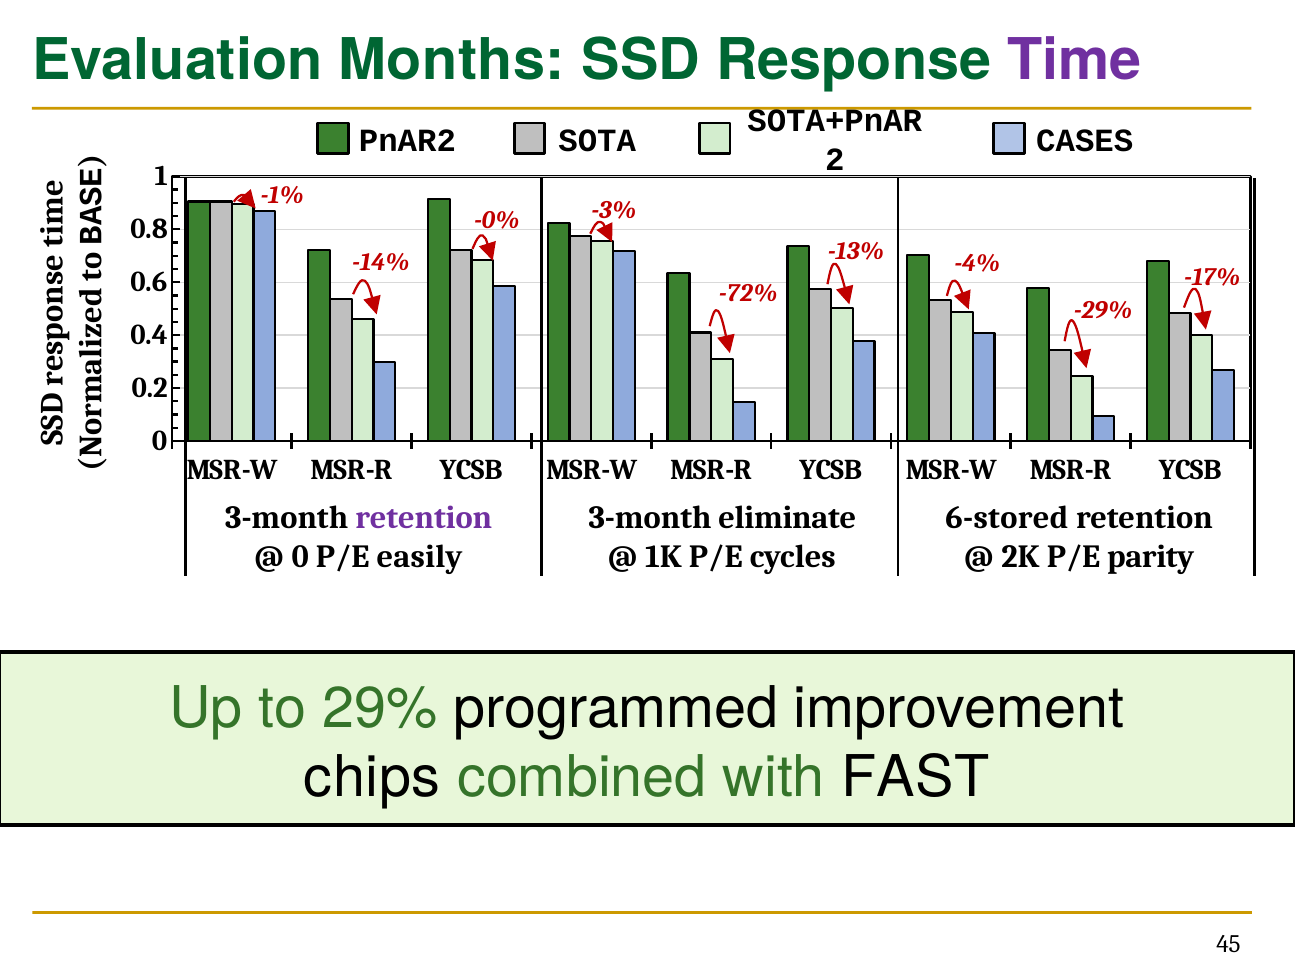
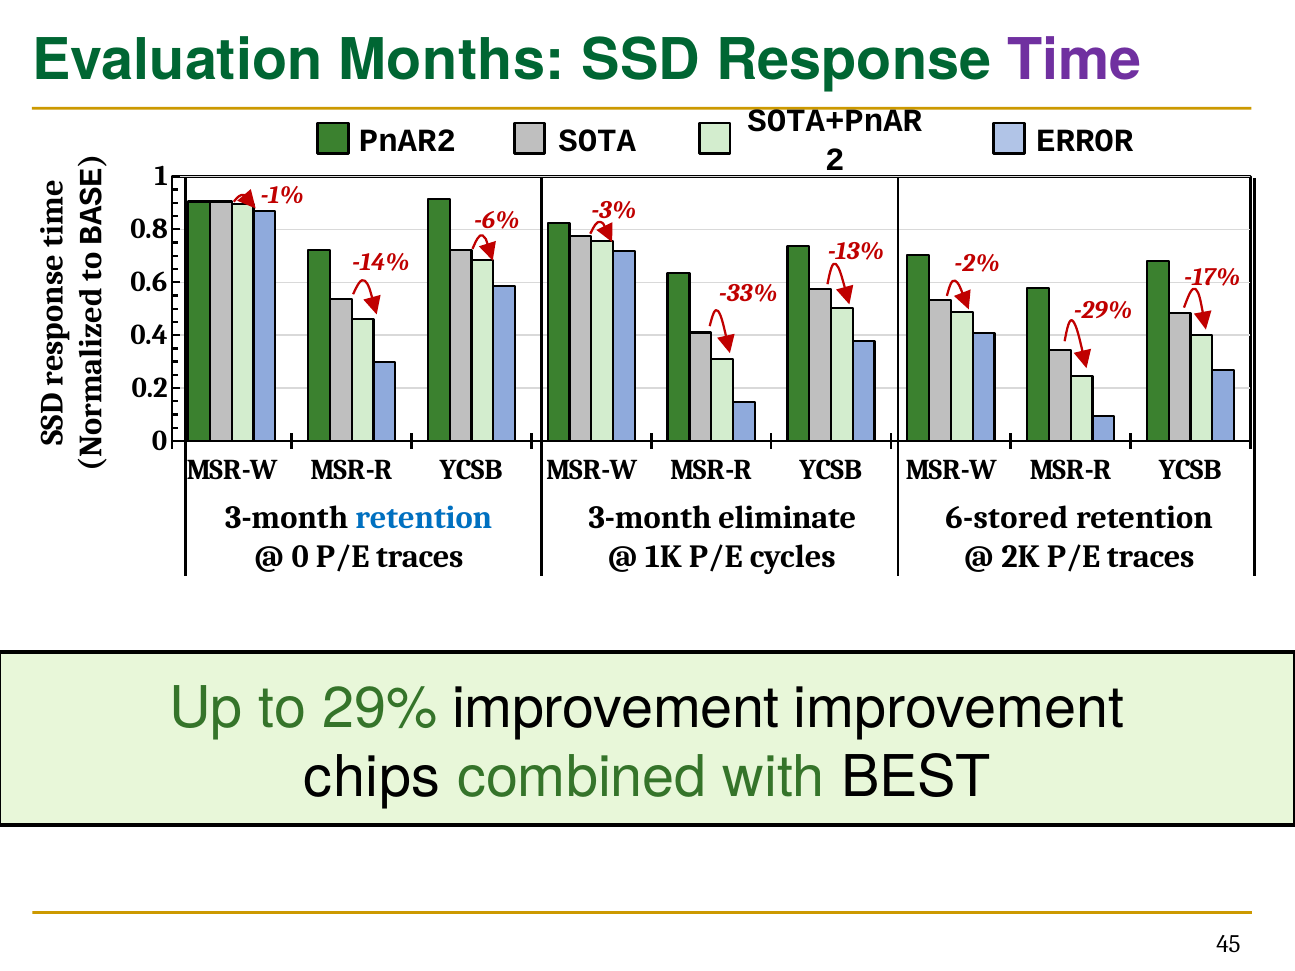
CASES: CASES -> ERROR
-0%: -0% -> -6%
-4%: -4% -> -2%
-72%: -72% -> -33%
retention at (424, 518) colour: purple -> blue
0 P/E easily: easily -> traces
2K P/E parity: parity -> traces
29% programmed: programmed -> improvement
FAST: FAST -> BEST
